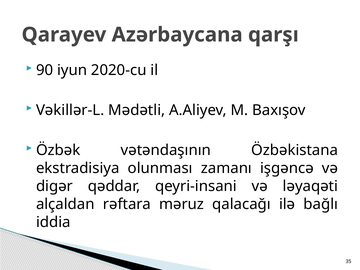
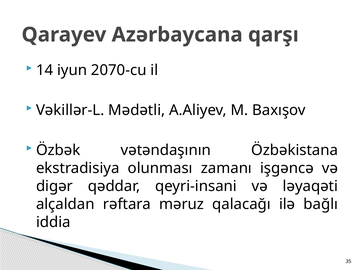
90: 90 -> 14
2020-cu: 2020-cu -> 2070-cu
